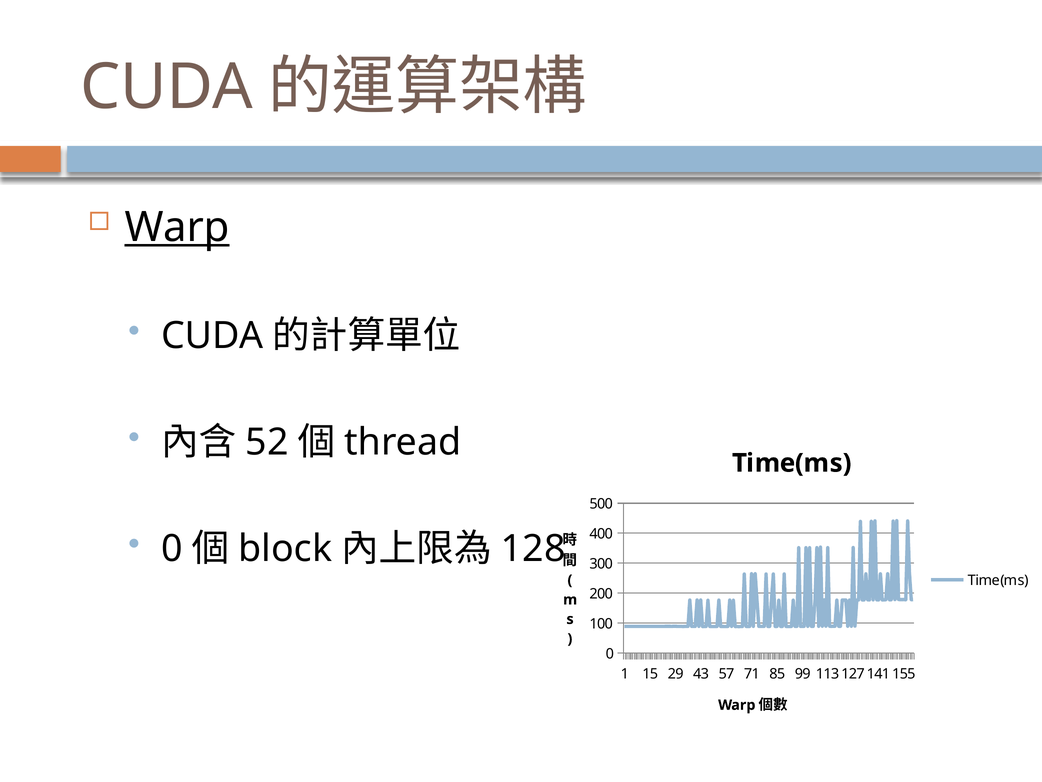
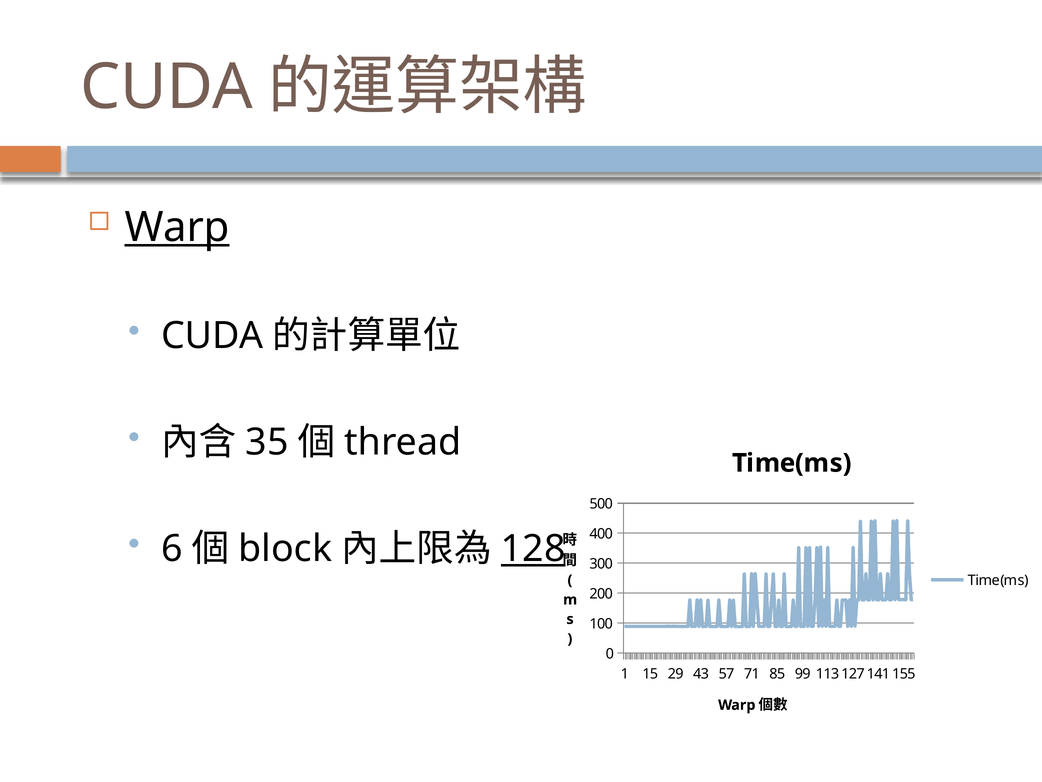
52: 52 -> 35
0 at (172, 549): 0 -> 6
128 underline: none -> present
